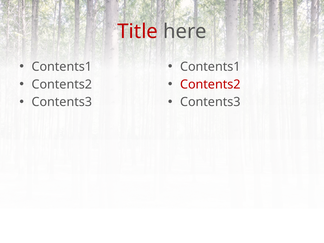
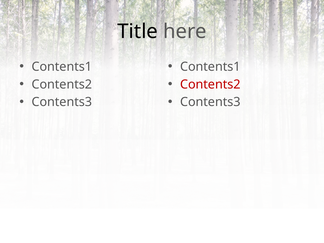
Title colour: red -> black
